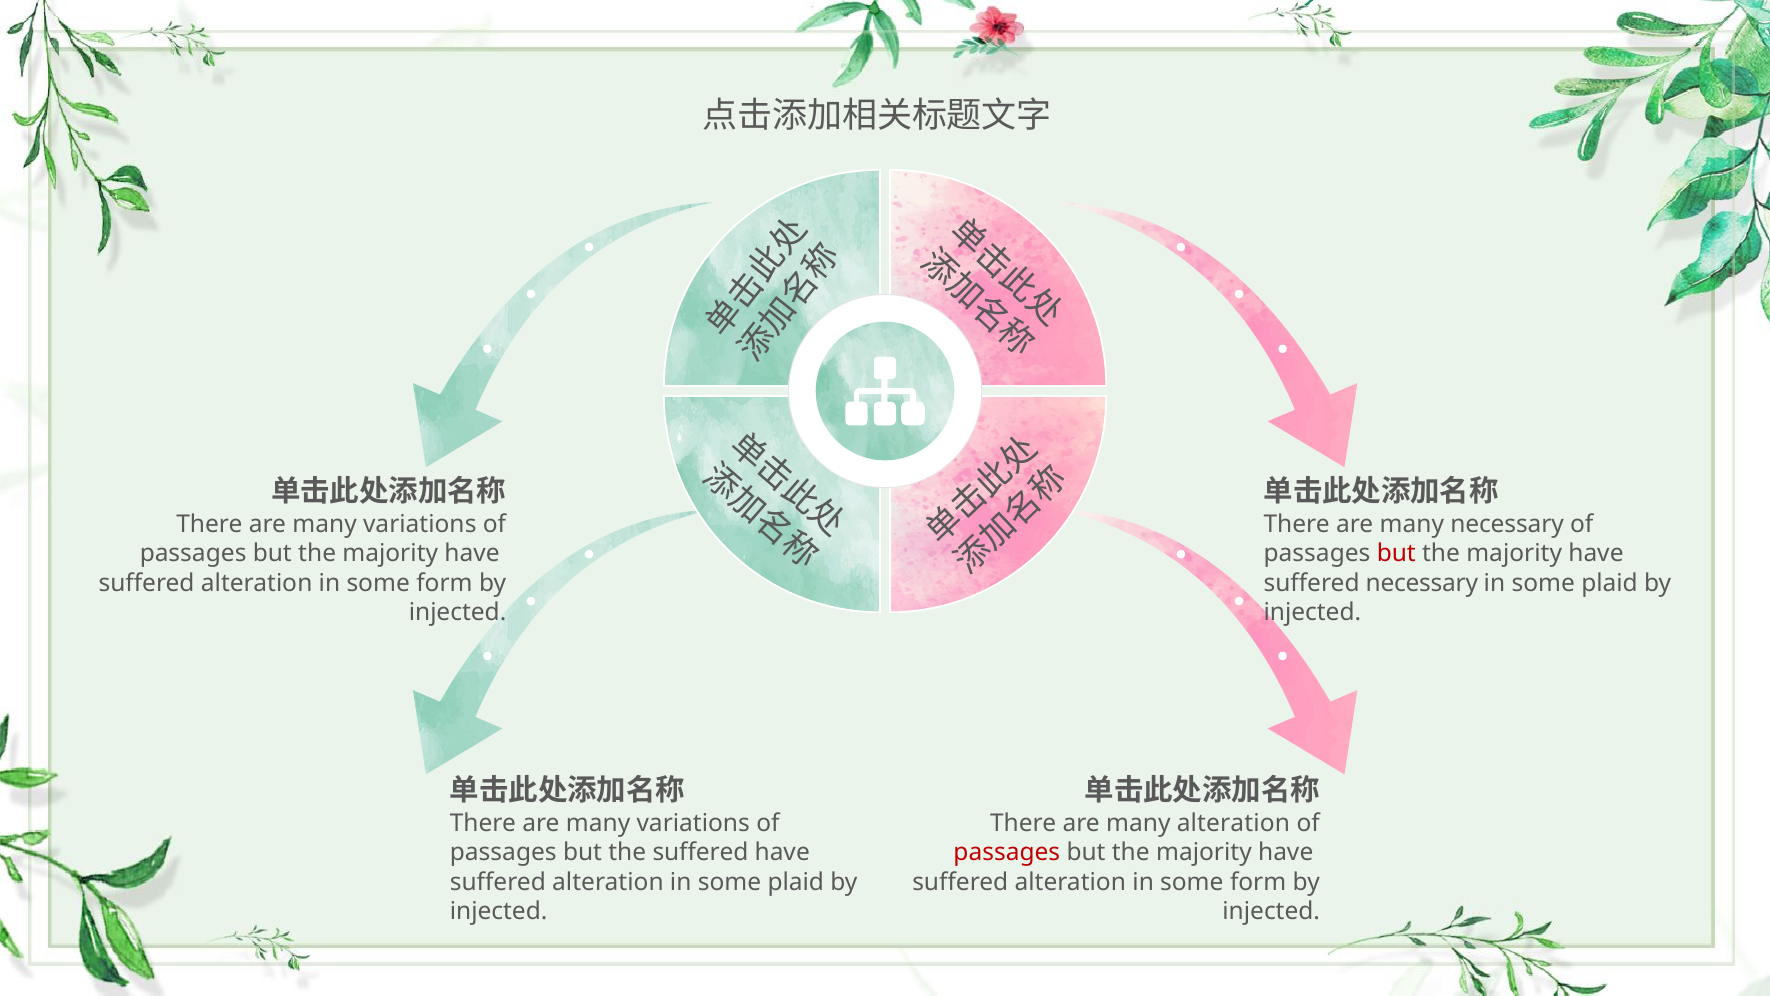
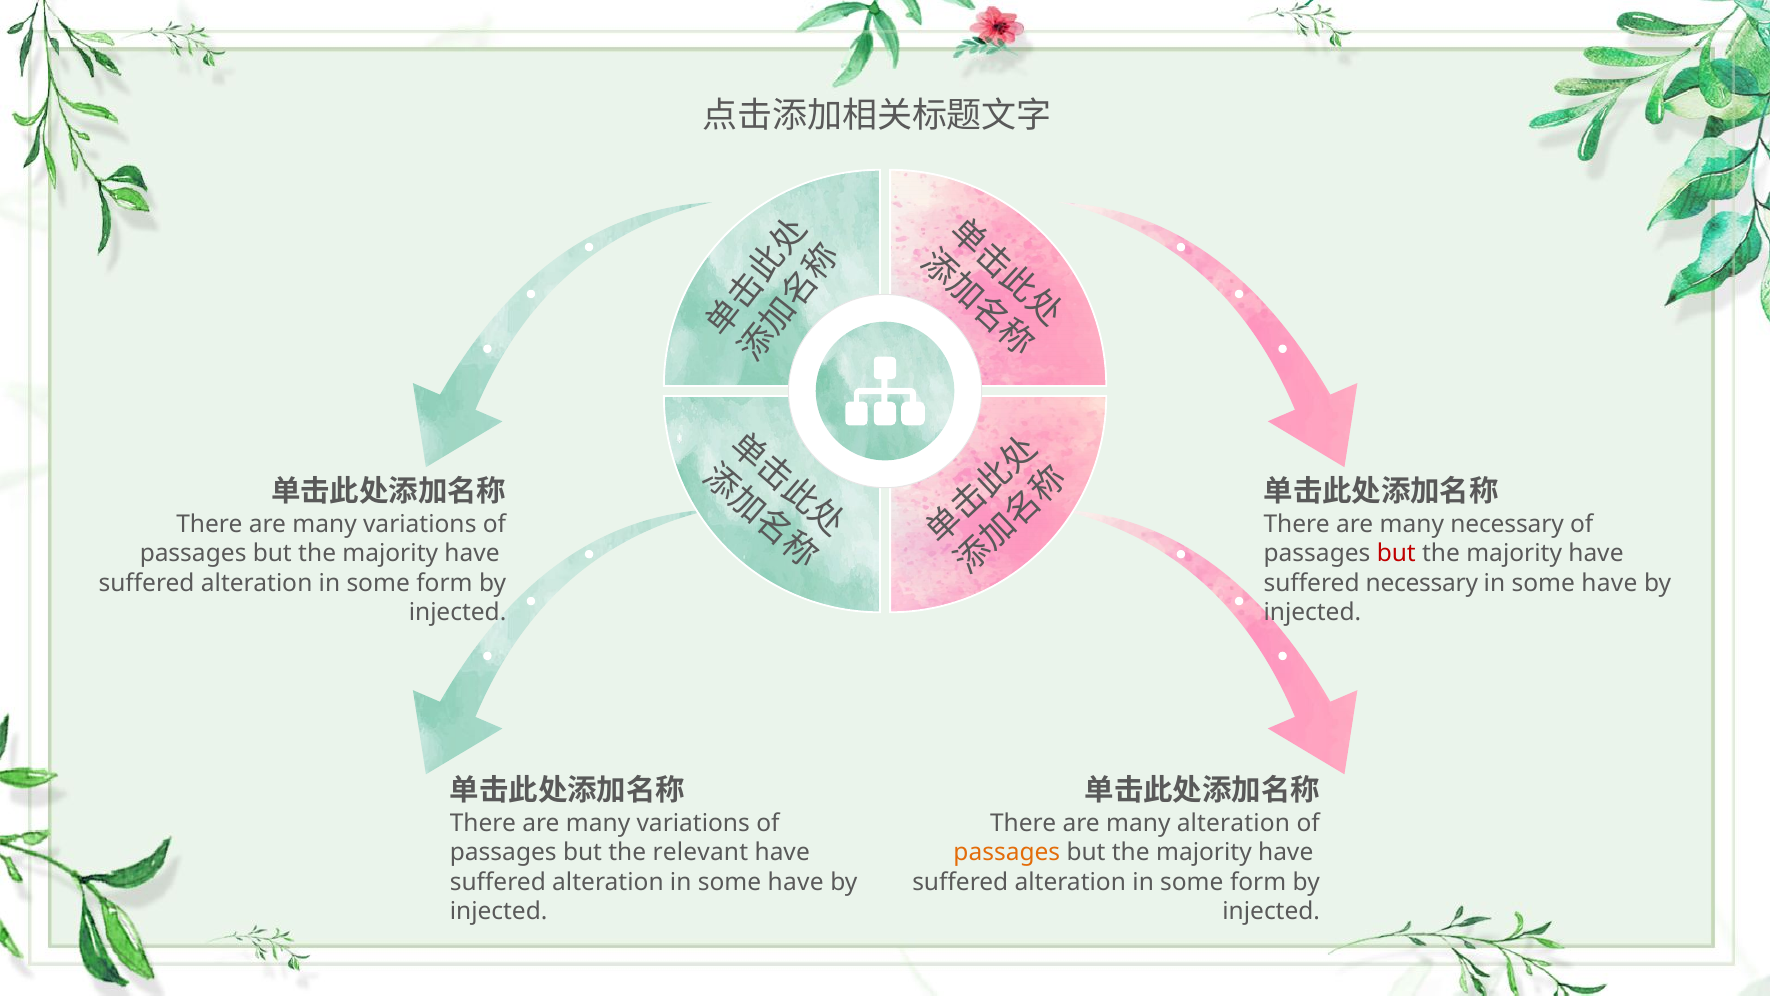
plaid at (1610, 583): plaid -> have
the suffered: suffered -> relevant
passages at (1007, 853) colour: red -> orange
alteration in some plaid: plaid -> have
